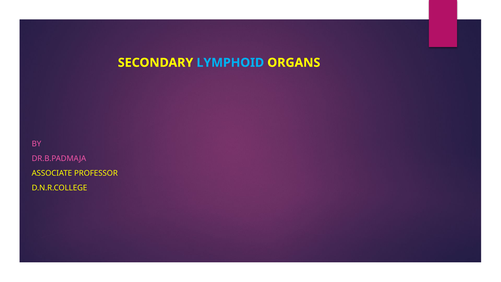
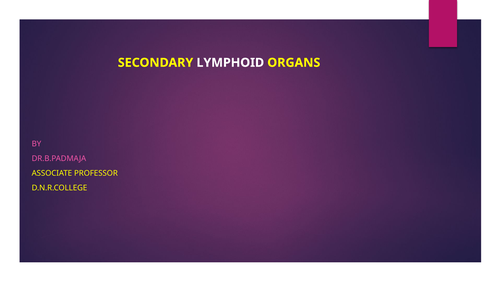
LYMPHOID colour: light blue -> white
